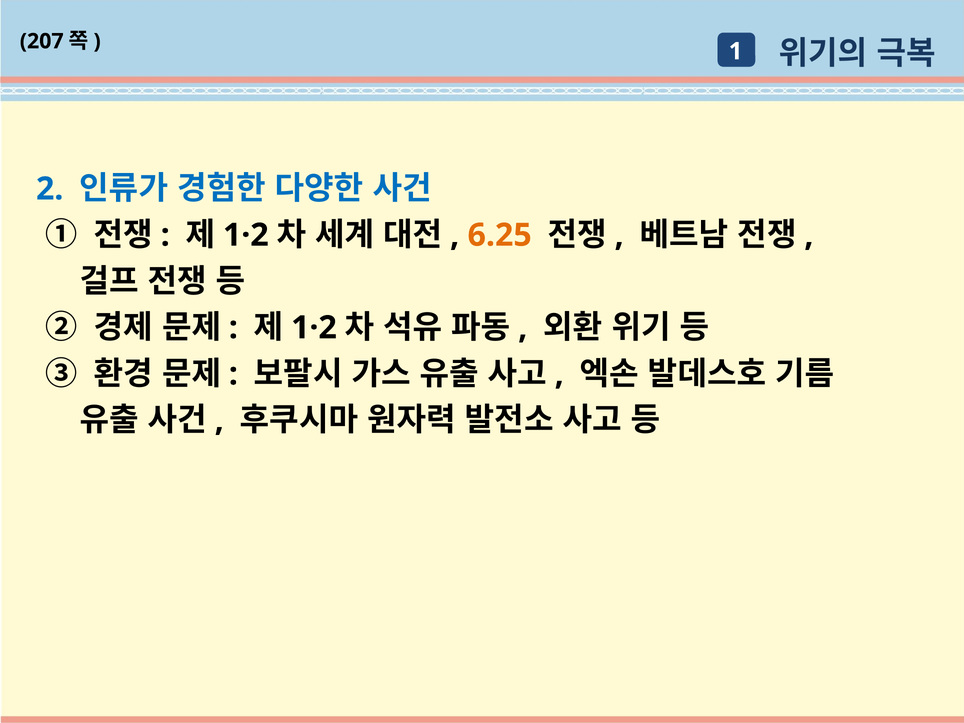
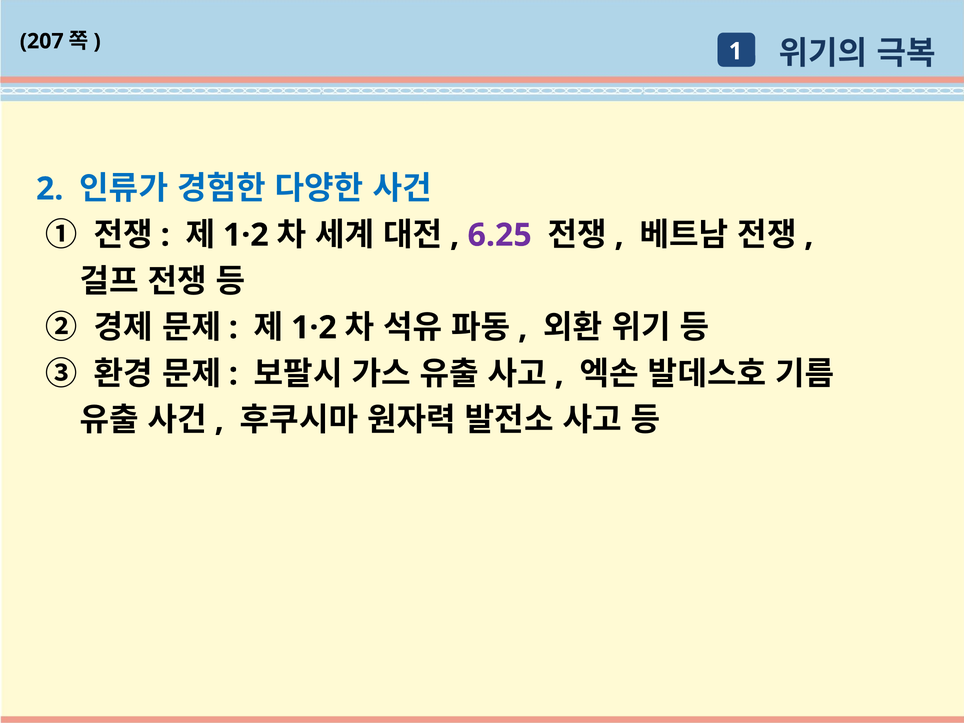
6.25 colour: orange -> purple
